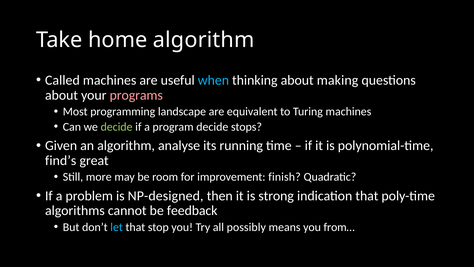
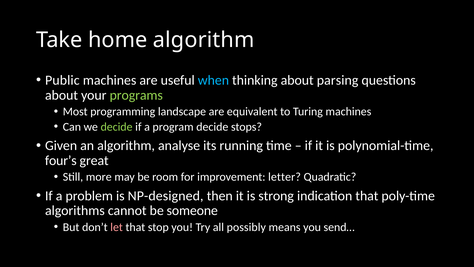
Called: Called -> Public
making: making -> parsing
programs colour: pink -> light green
find’s: find’s -> four’s
finish: finish -> letter
feedback: feedback -> someone
let colour: light blue -> pink
from…: from… -> send…
